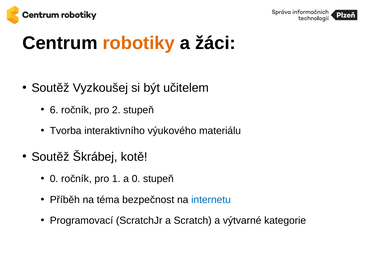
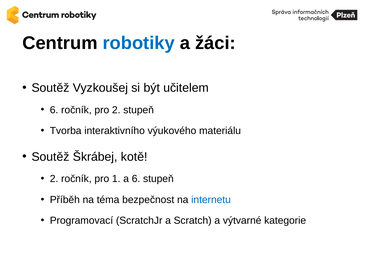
robotiky colour: orange -> blue
0 at (54, 179): 0 -> 2
a 0: 0 -> 6
